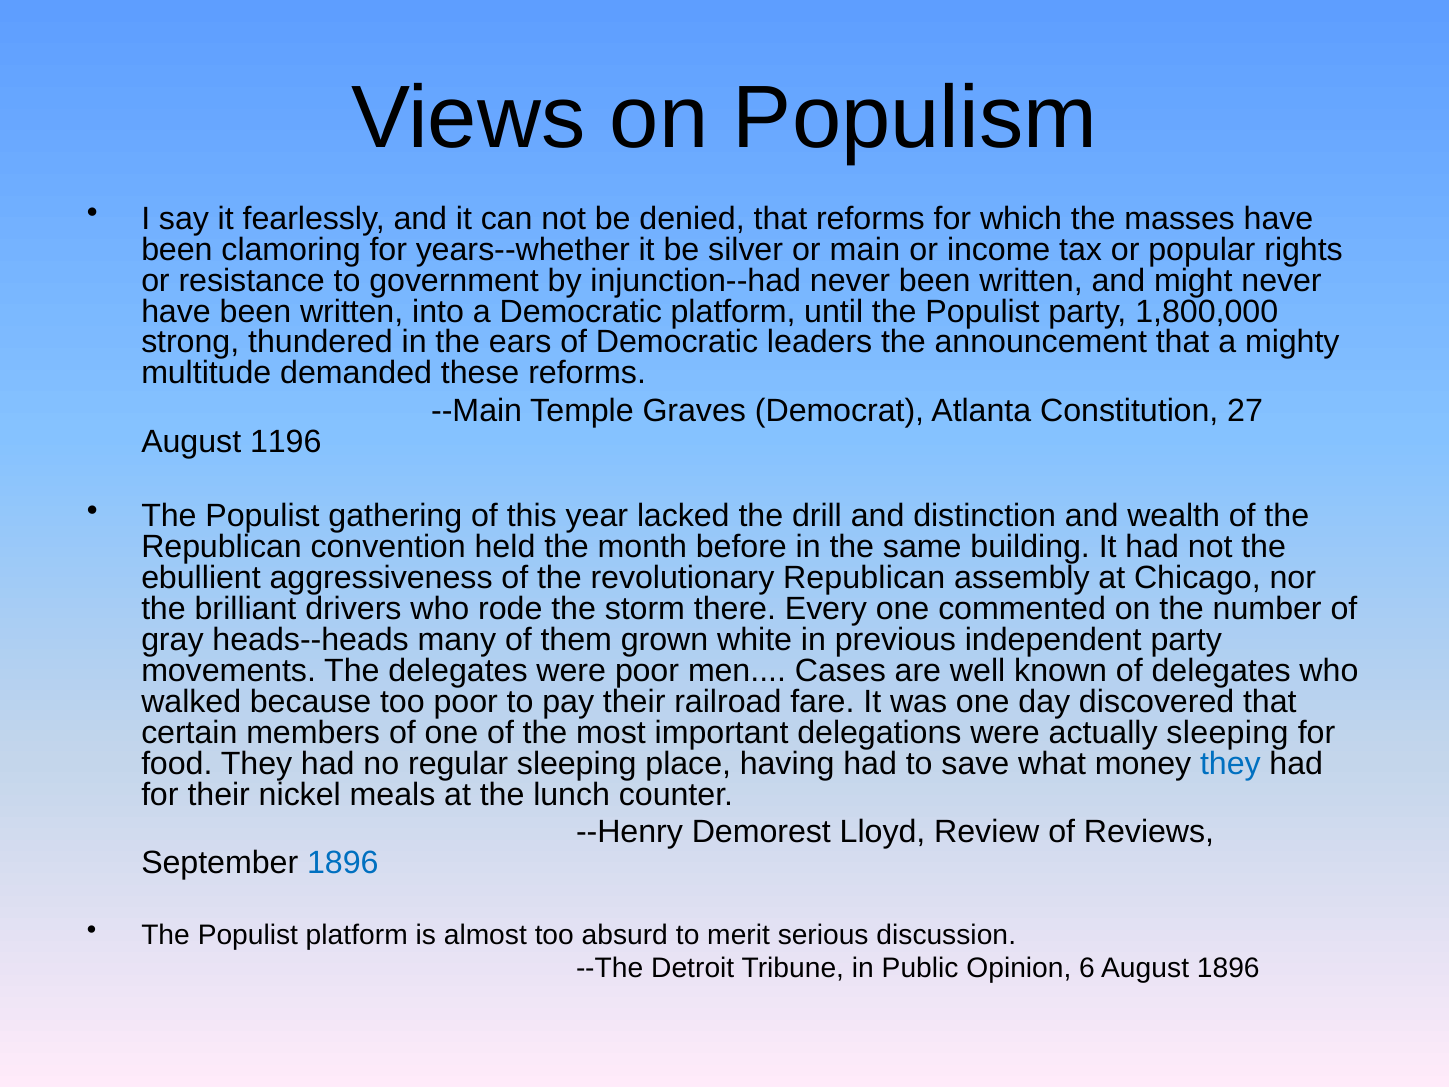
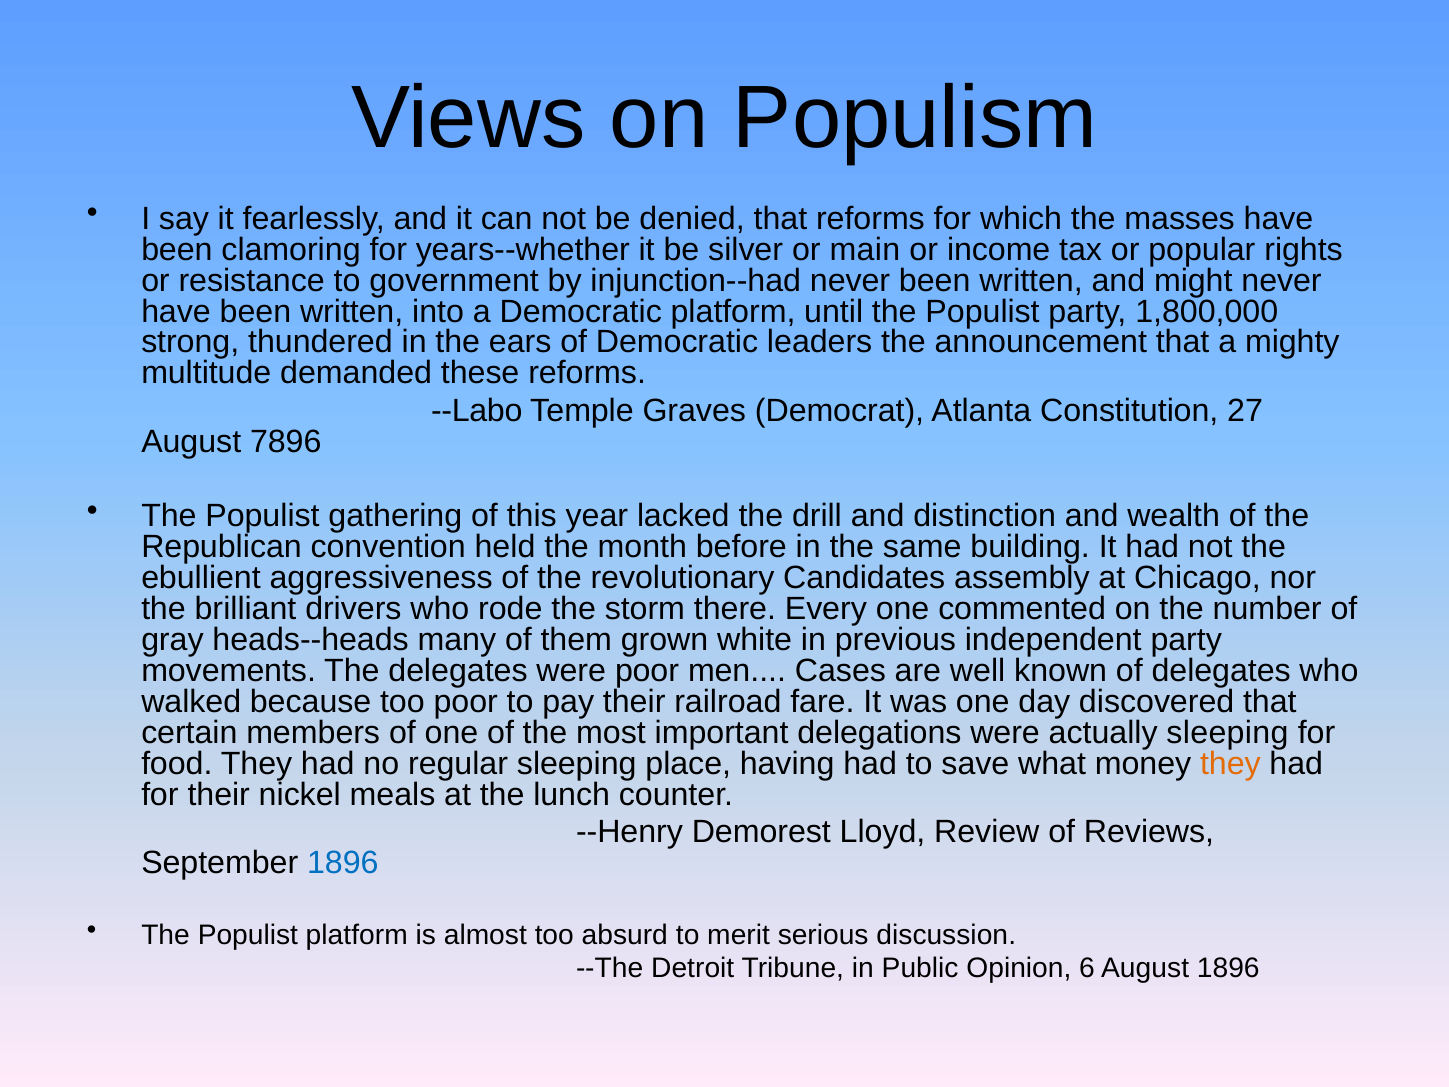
--Main: --Main -> --Labo
1196: 1196 -> 7896
revolutionary Republican: Republican -> Candidates
they at (1230, 764) colour: blue -> orange
